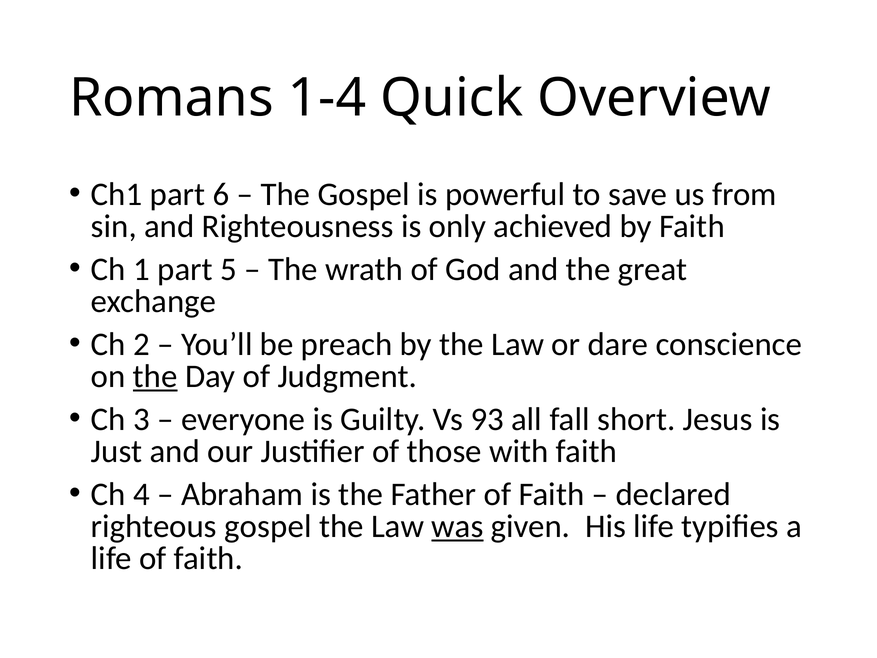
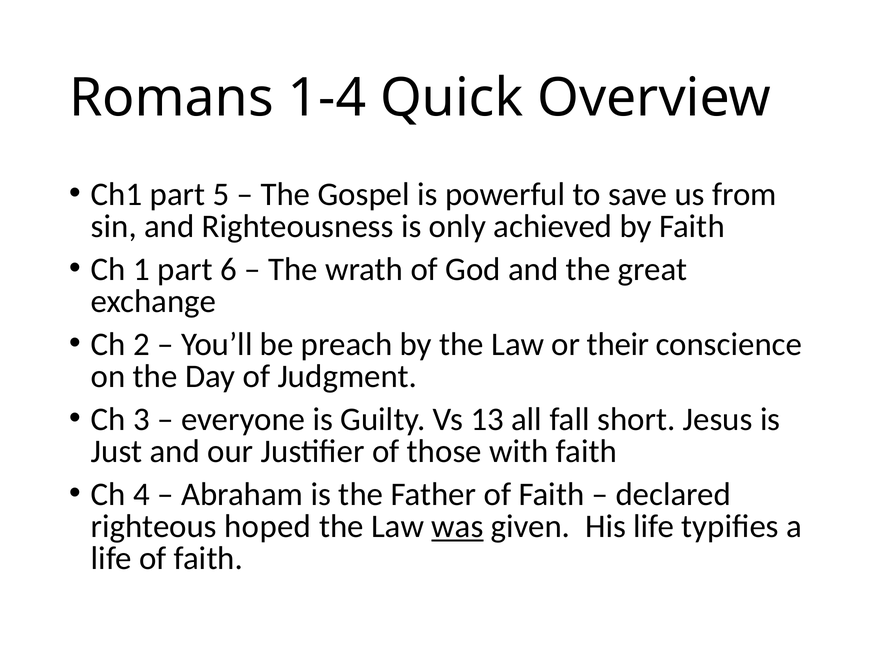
6: 6 -> 5
5: 5 -> 6
dare: dare -> their
the at (155, 376) underline: present -> none
93: 93 -> 13
righteous gospel: gospel -> hoped
